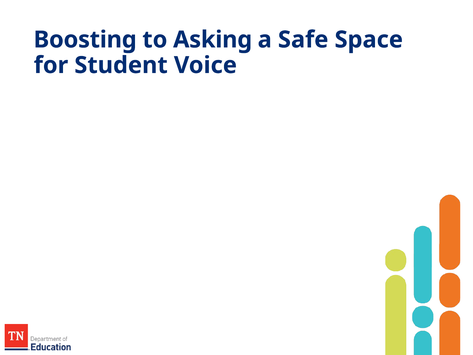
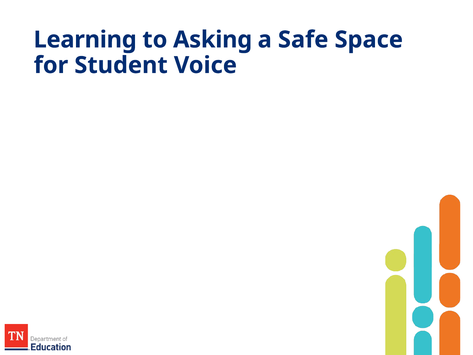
Boosting: Boosting -> Learning
